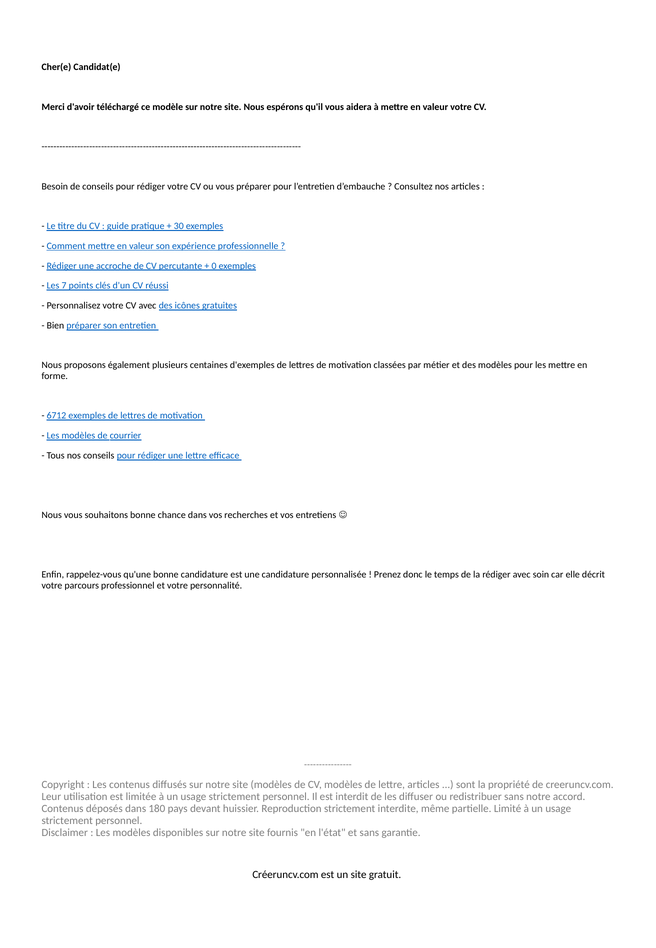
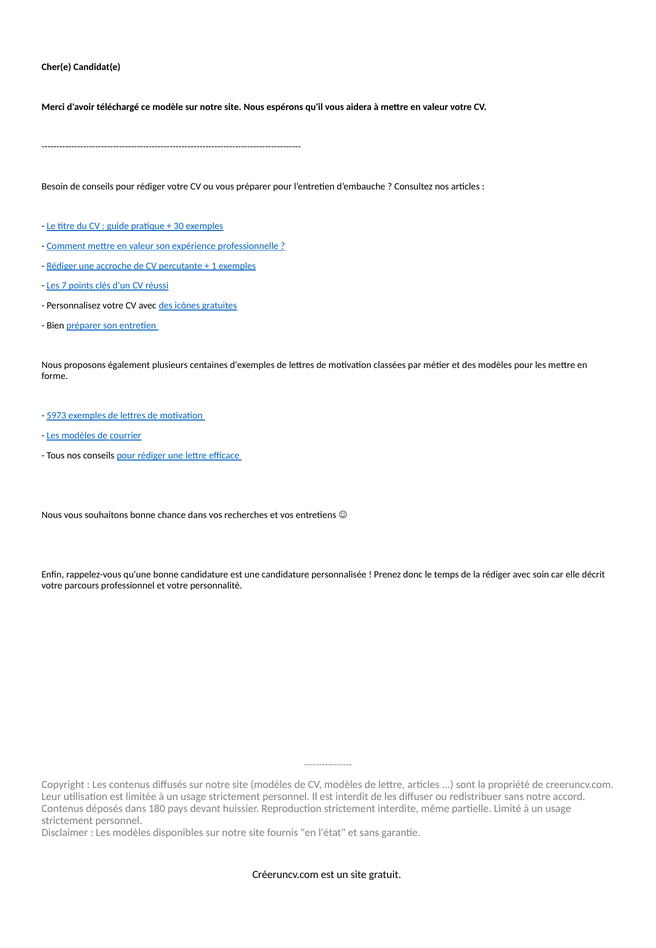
0: 0 -> 1
6712: 6712 -> 5973
